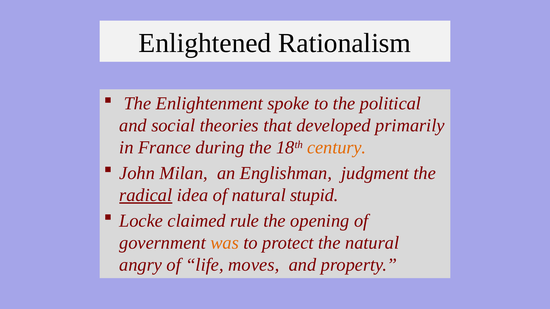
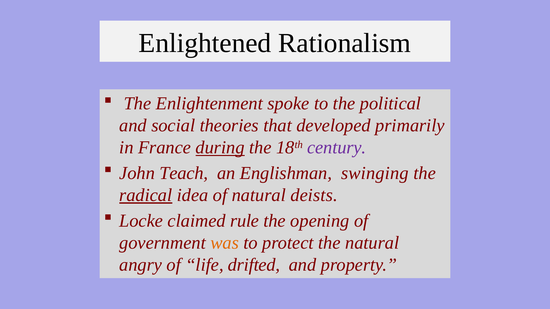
during underline: none -> present
century colour: orange -> purple
Milan: Milan -> Teach
judgment: judgment -> swinging
stupid: stupid -> deists
moves: moves -> drifted
